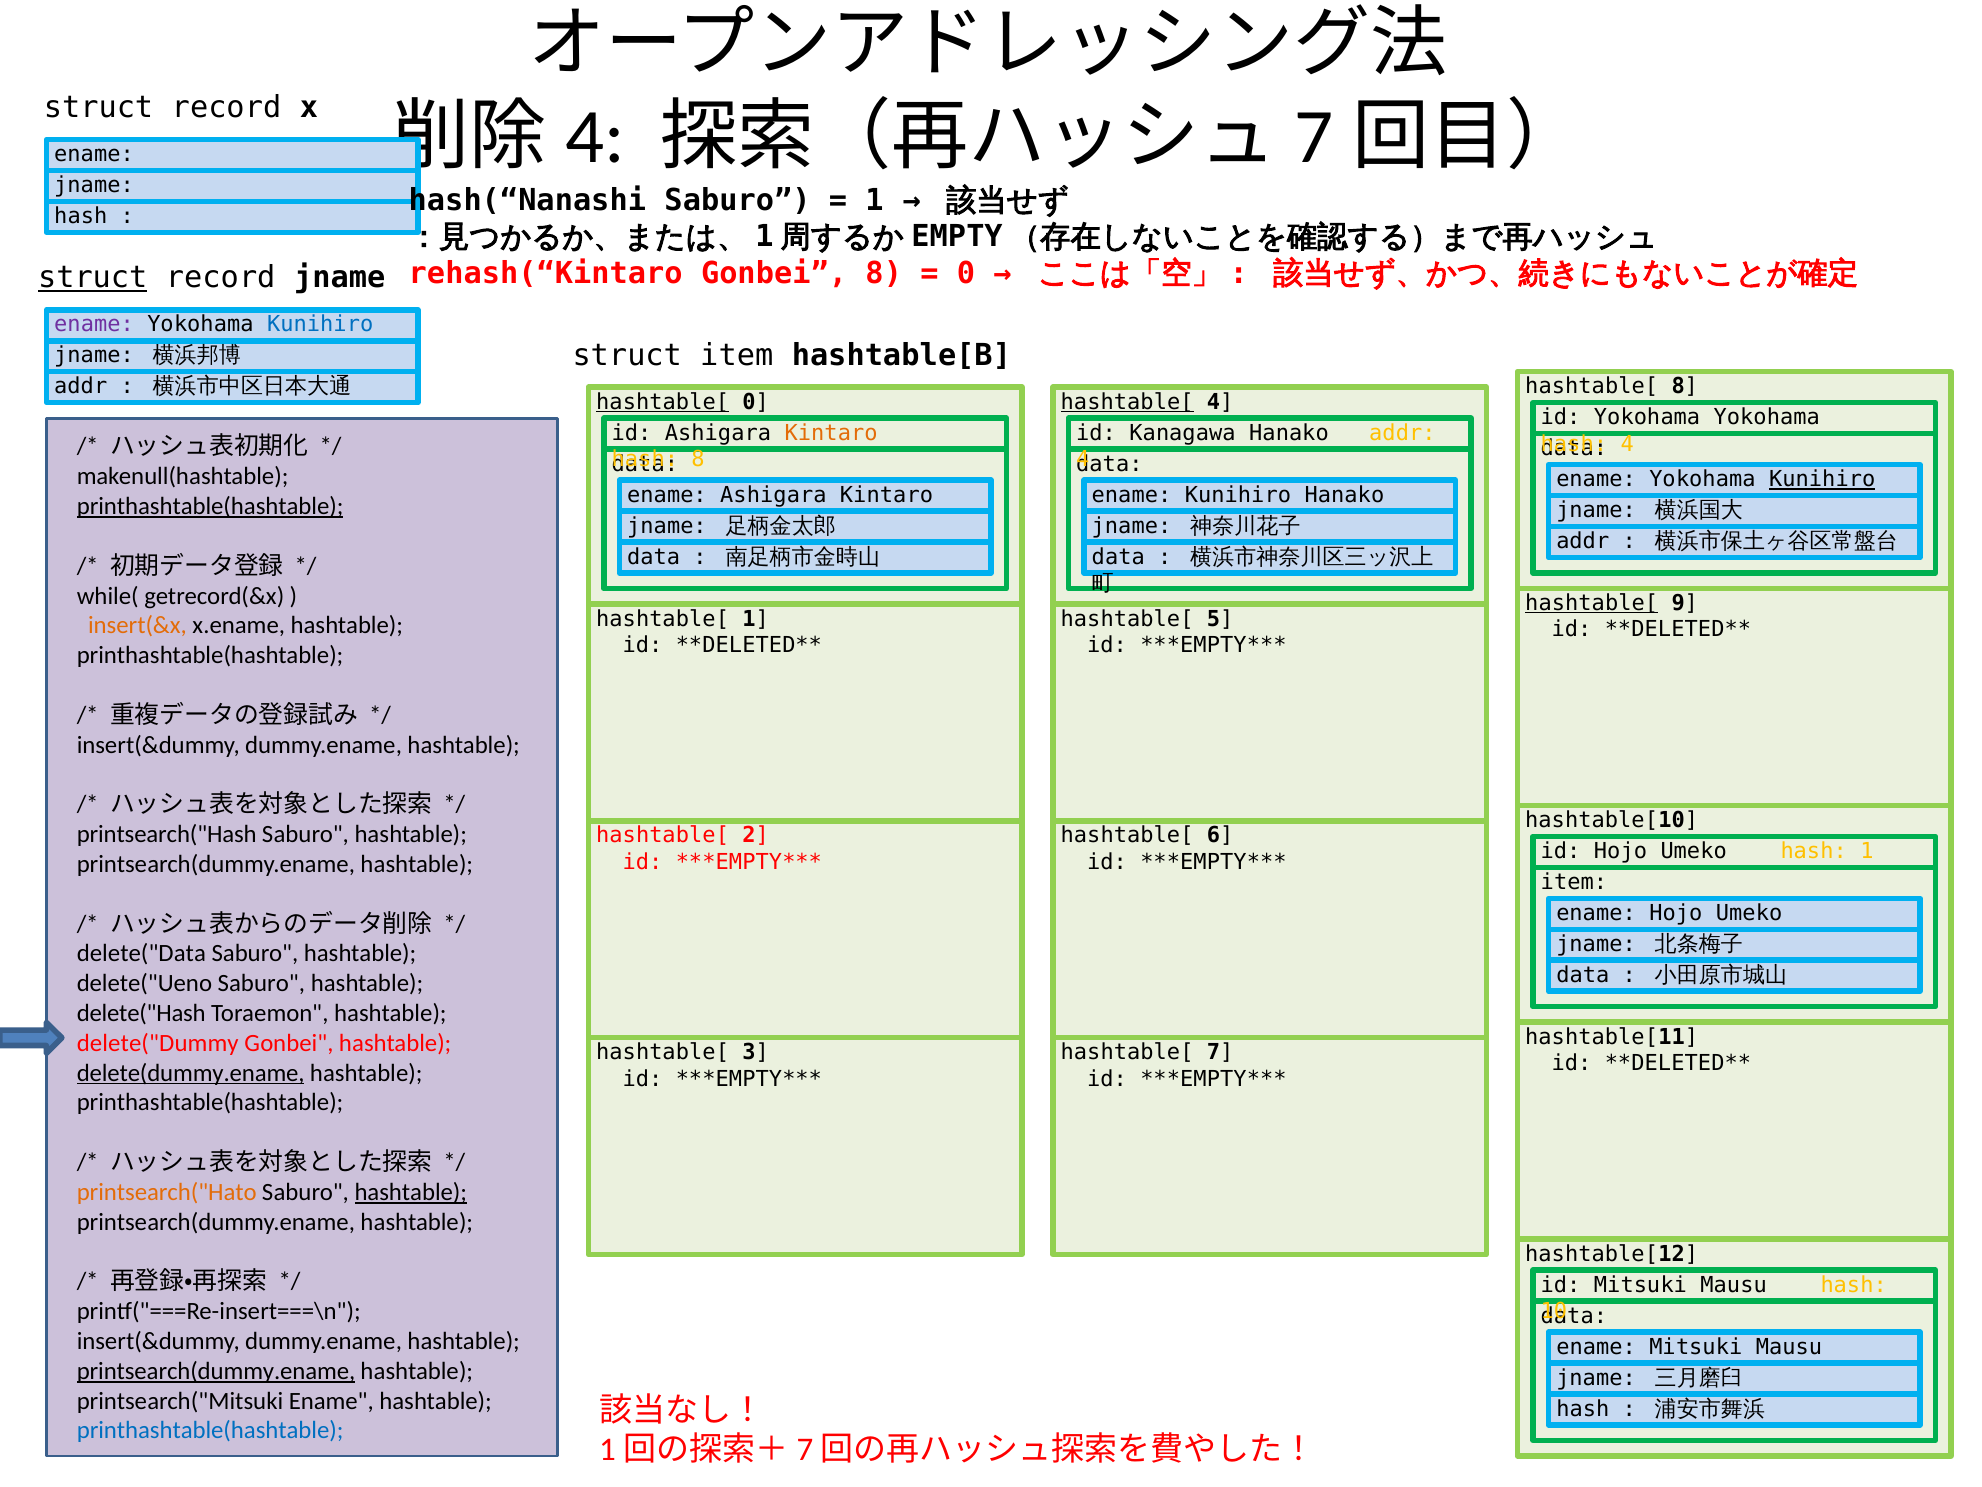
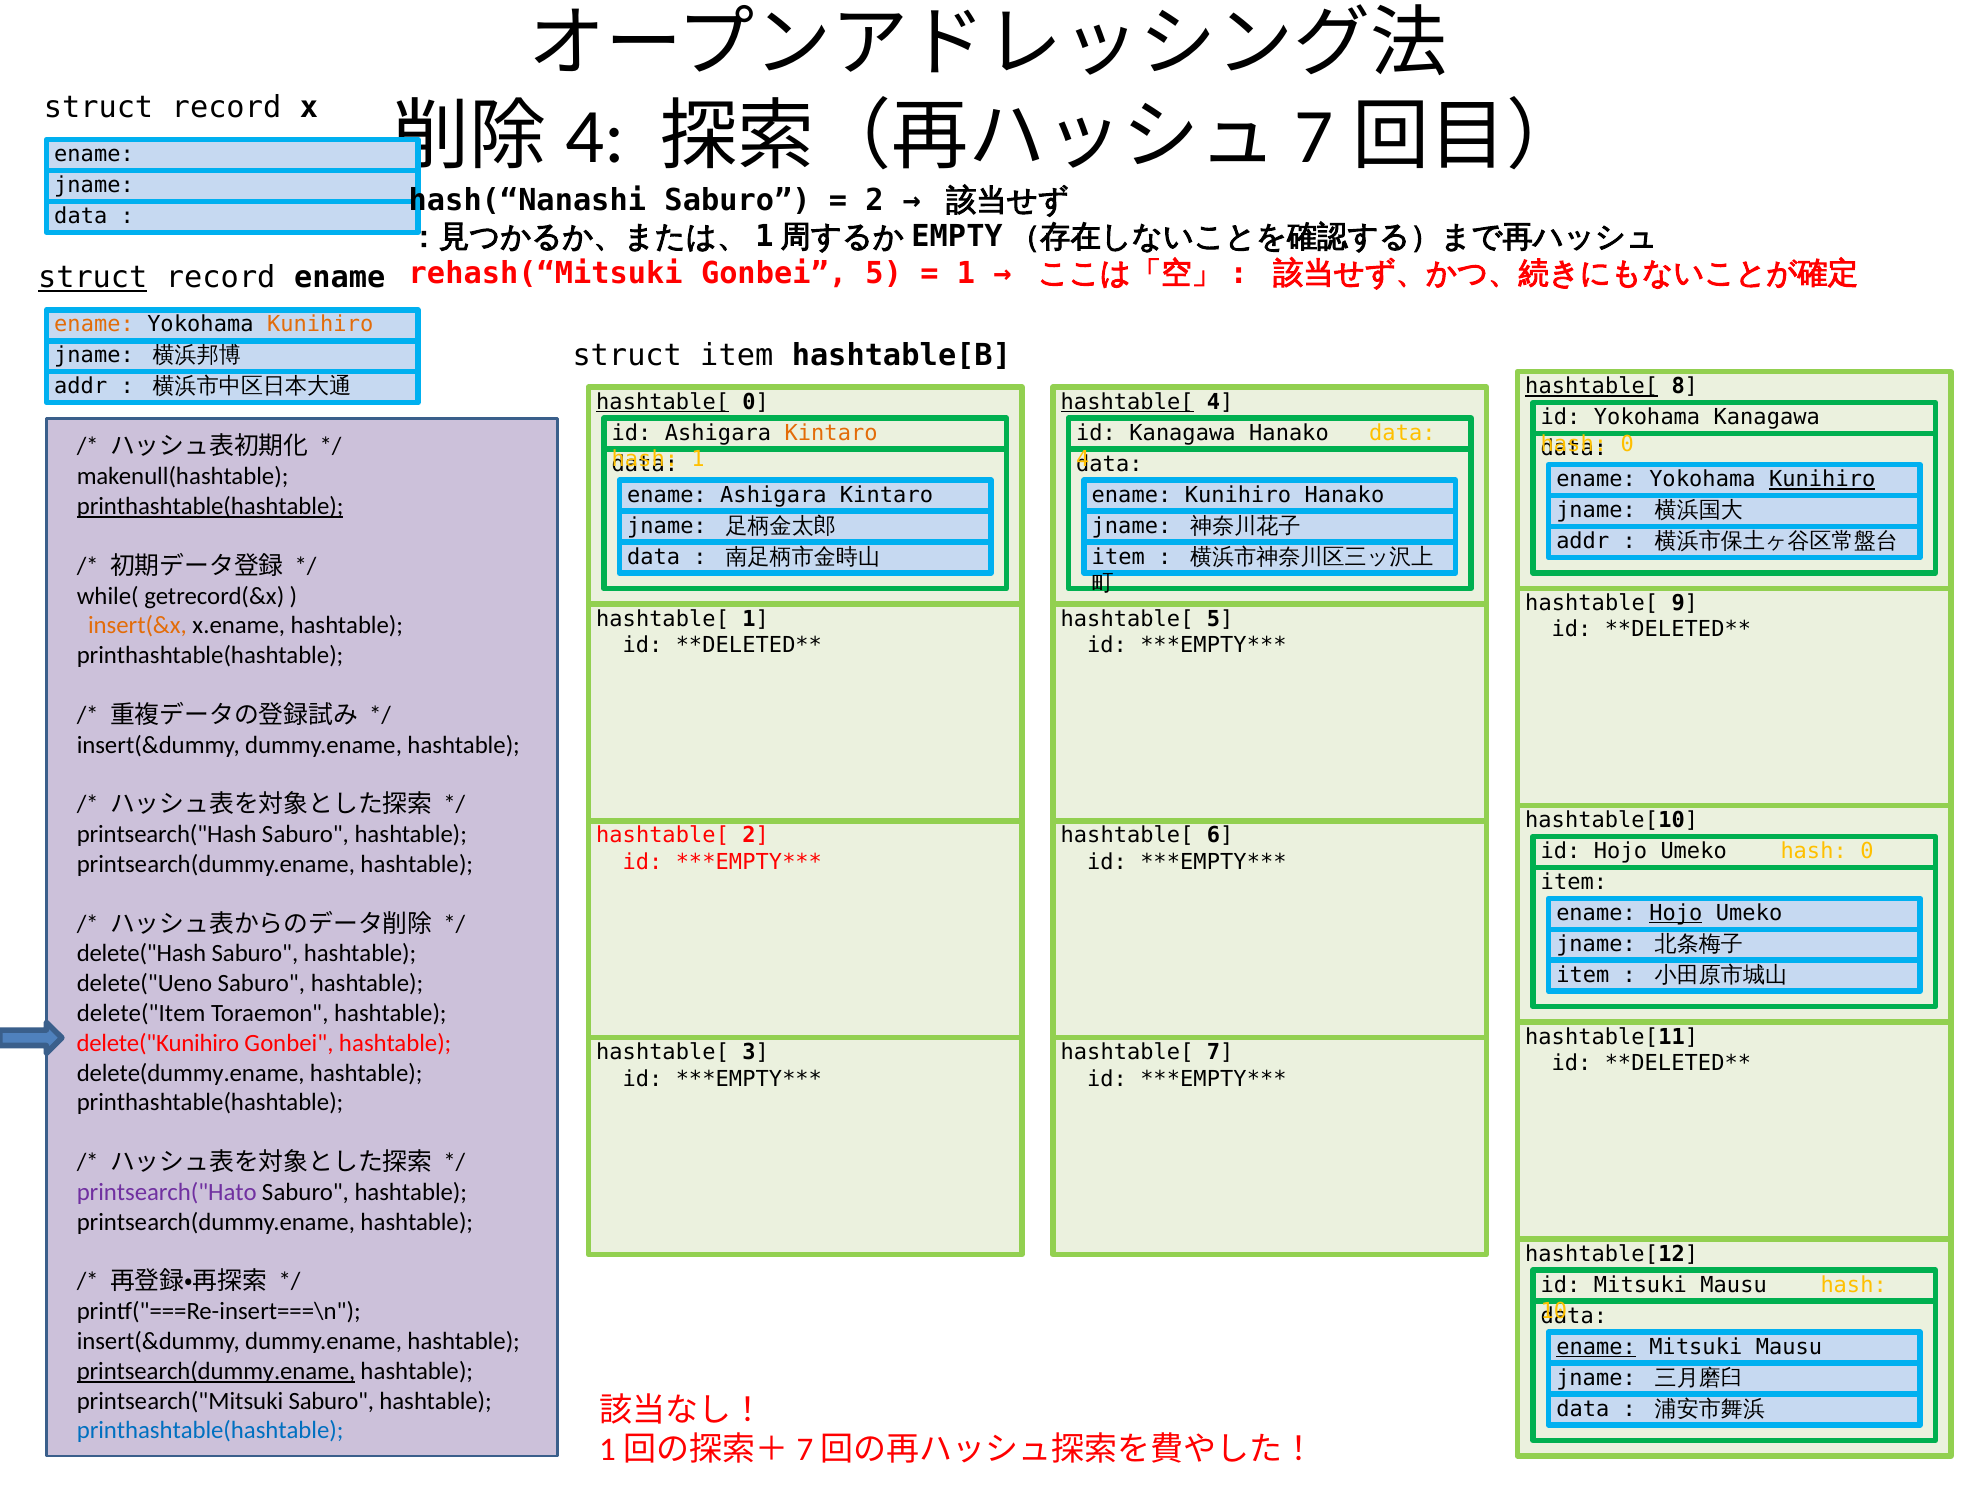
1 at (875, 200): 1 -> 2
hash at (81, 216): hash -> data
rehash(“Kintaro: rehash(“Kintaro -> rehash(“Mitsuki
Gonbei 8: 8 -> 5
0 at (966, 273): 0 -> 1
record jname: jname -> ename
ename at (94, 324) colour: purple -> orange
Kunihiro at (320, 324) colour: blue -> orange
hashtable[ at (1592, 386) underline: none -> present
Yokohama at (1767, 417): Yokohama -> Kanagawa
addr at (1402, 433): addr -> data
4 at (1627, 444): 4 -> 0
8 at (698, 459): 8 -> 1
data at (1118, 557): data -> item
hashtable[ at (1592, 603) underline: present -> none
1 at (1867, 851): 1 -> 0
Hojo at (1676, 913) underline: none -> present
delete("Data: delete("Data -> delete("Hash
data at (1583, 975): data -> item
delete("Hash: delete("Hash -> delete("Item
delete("Dummy: delete("Dummy -> delete("Kunihiro
delete(dummy.ename underline: present -> none
printsearch("Hato colour: orange -> purple
hashtable at (411, 1192) underline: present -> none
ename at (1596, 1346) underline: none -> present
printsearch("Mitsuki Ename: Ename -> Saburo
hash at (1583, 1408): hash -> data
